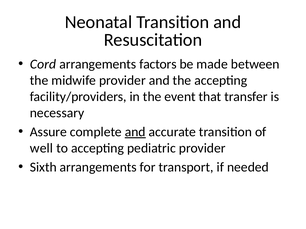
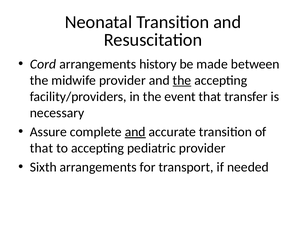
factors: factors -> history
the at (182, 81) underline: none -> present
well at (42, 149): well -> that
